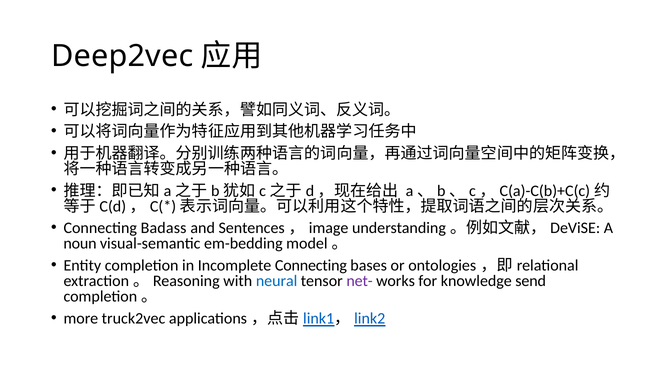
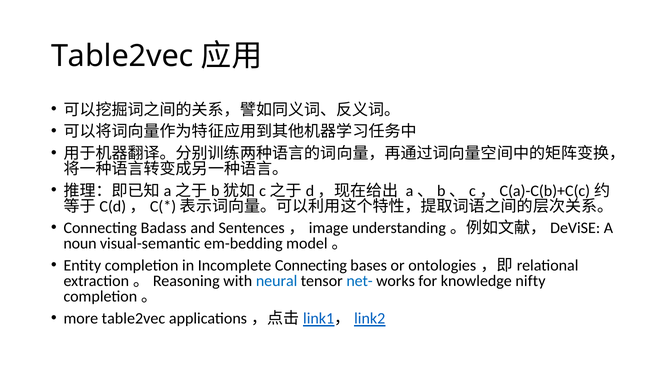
Deep2vec at (122, 56): Deep2vec -> Table2vec
net- colour: purple -> blue
send: send -> nifty
more truck2vec: truck2vec -> table2vec
